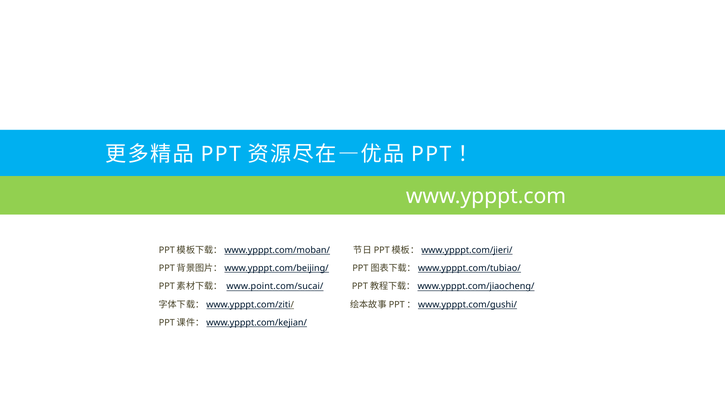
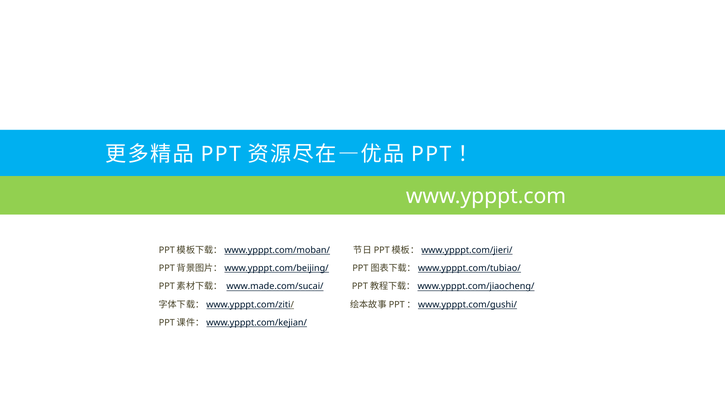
www.point.com/sucai/: www.point.com/sucai/ -> www.made.com/sucai/
